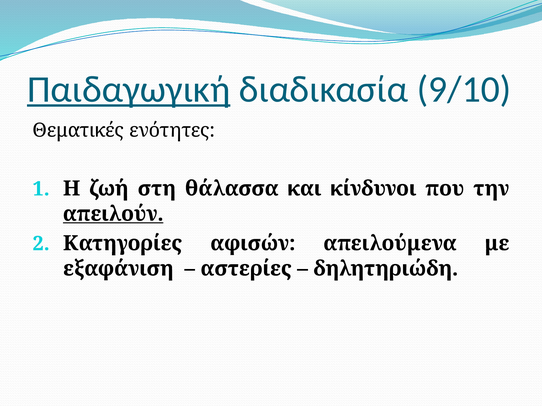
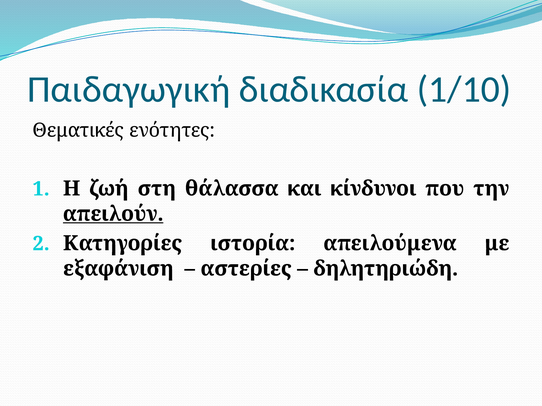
Παιδαγωγική underline: present -> none
9/10: 9/10 -> 1/10
αφισών: αφισών -> ιστορία
